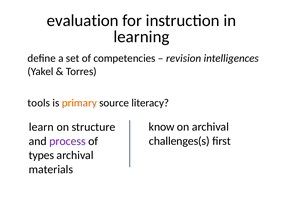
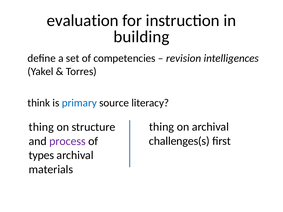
learning: learning -> building
tools: tools -> think
primary colour: orange -> blue
know at (162, 127): know -> thing
learn at (41, 127): learn -> thing
